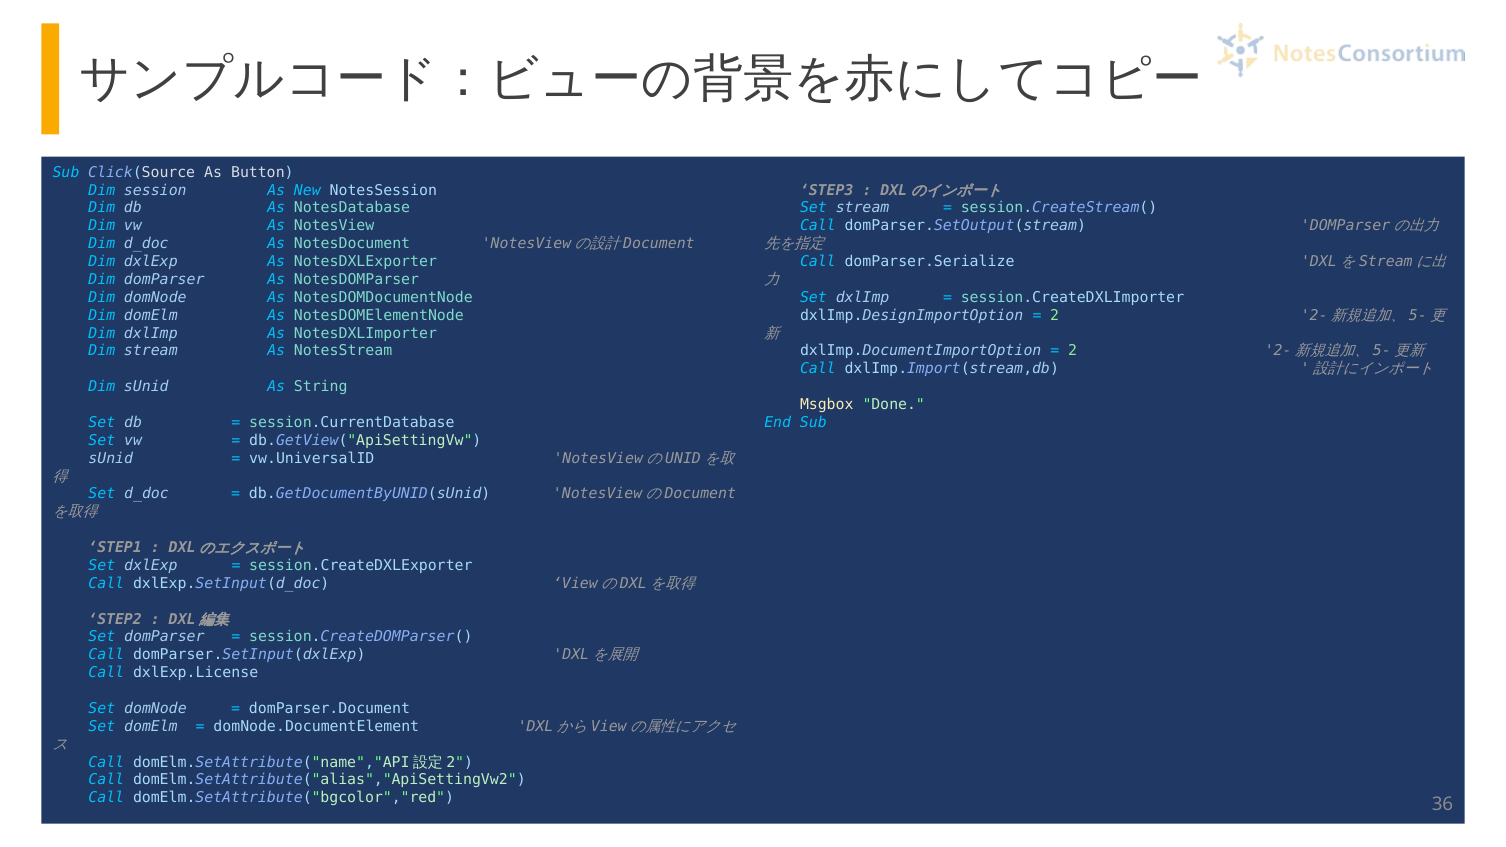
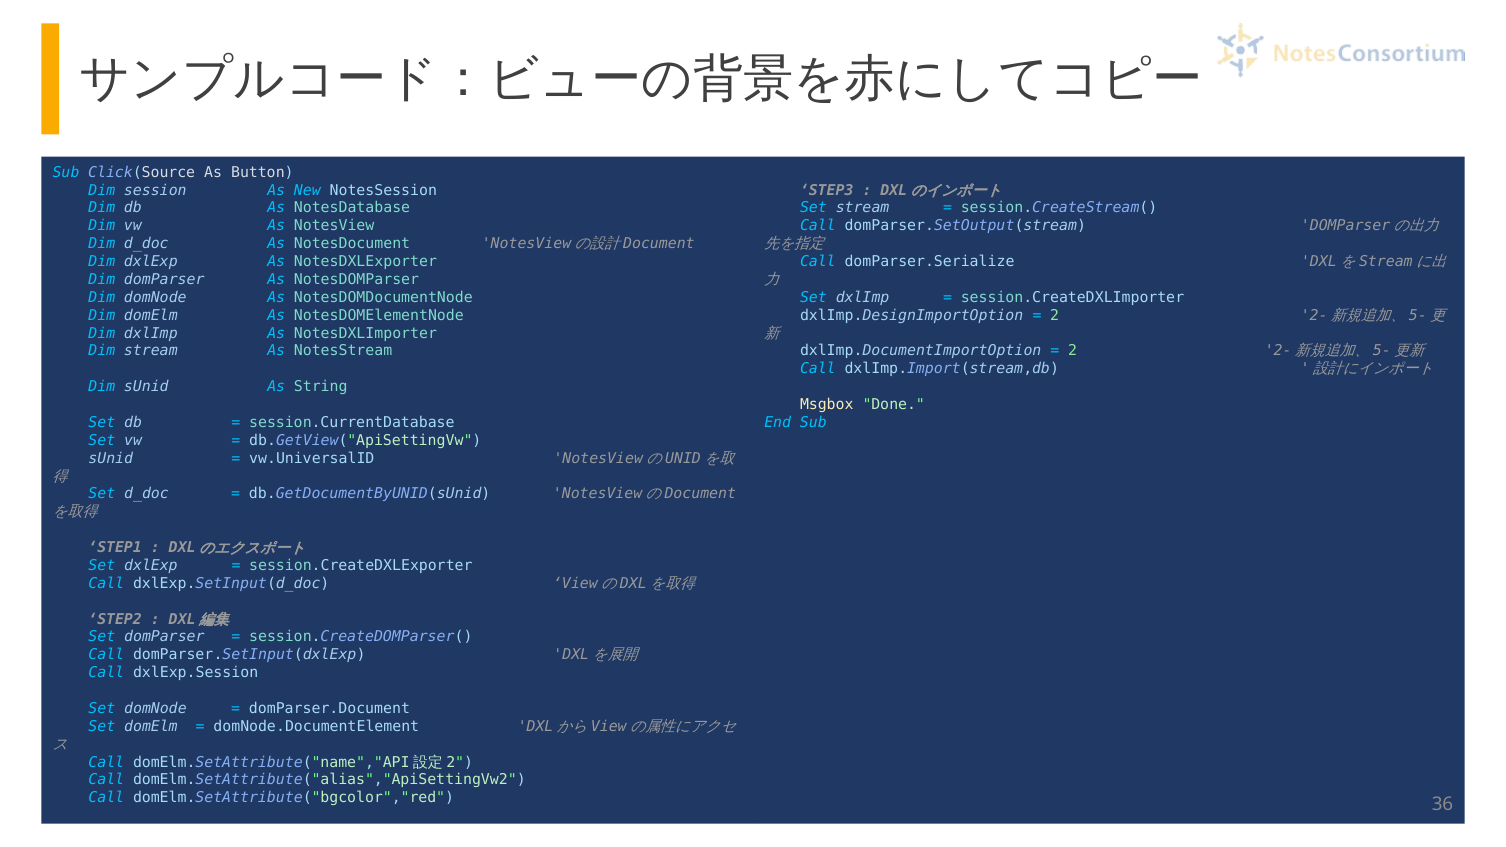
dxlExp.License: dxlExp.License -> dxlExp.Session
